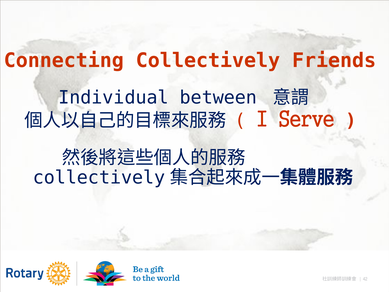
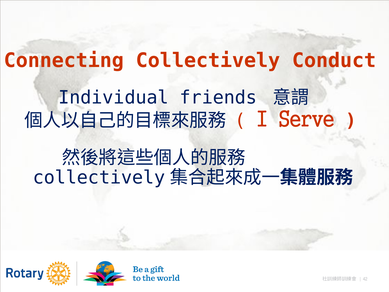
Friends: Friends -> Conduct
between: between -> friends
